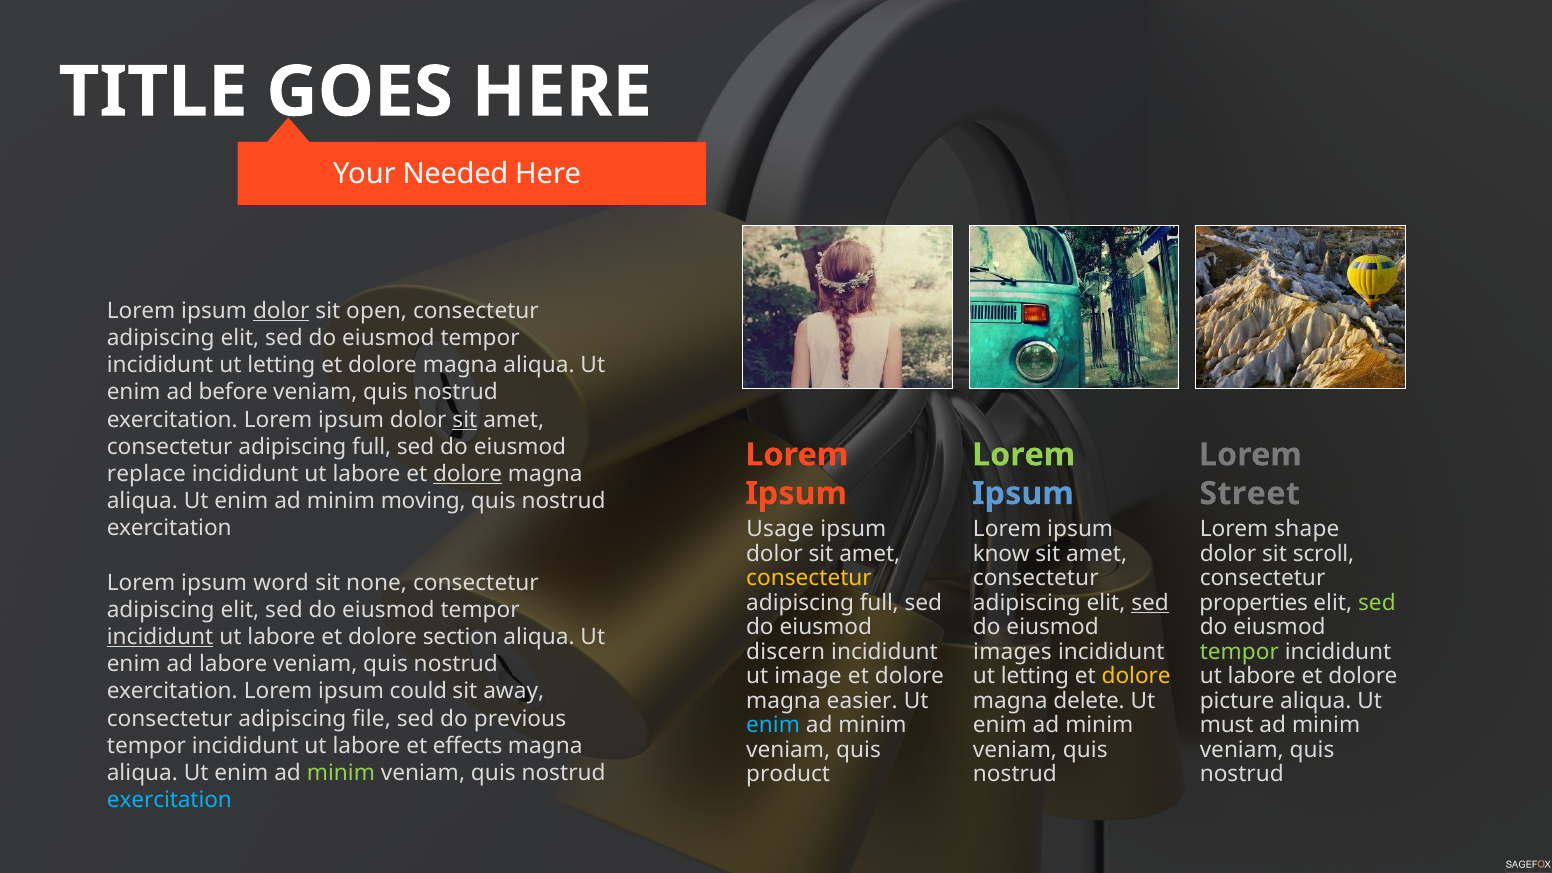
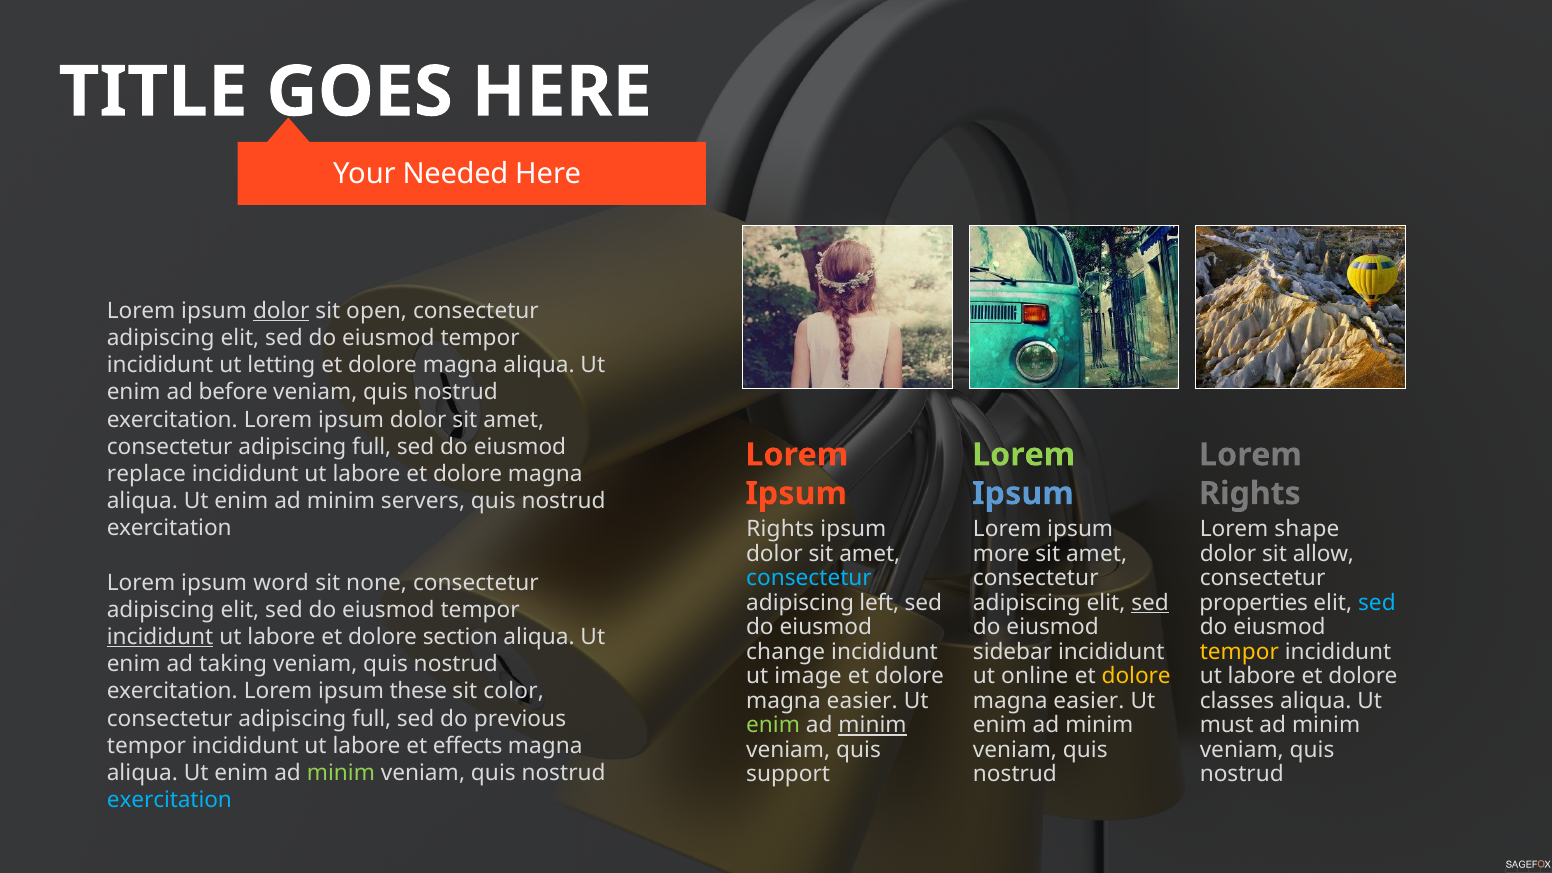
sit at (465, 420) underline: present -> none
dolore at (468, 474) underline: present -> none
Street at (1250, 494): Street -> Rights
moving: moving -> servers
Usage at (780, 530): Usage -> Rights
know: know -> more
scroll: scroll -> allow
consectetur at (809, 578) colour: yellow -> light blue
full at (879, 603): full -> left
sed at (1377, 603) colour: light green -> light blue
discern: discern -> change
images: images -> sidebar
tempor at (1239, 652) colour: light green -> yellow
ad labore: labore -> taking
letting at (1035, 676): letting -> online
could: could -> these
away: away -> color
delete at (1089, 701): delete -> easier
picture: picture -> classes
file at (371, 719): file -> full
enim at (773, 725) colour: light blue -> light green
minim at (873, 725) underline: none -> present
product: product -> support
